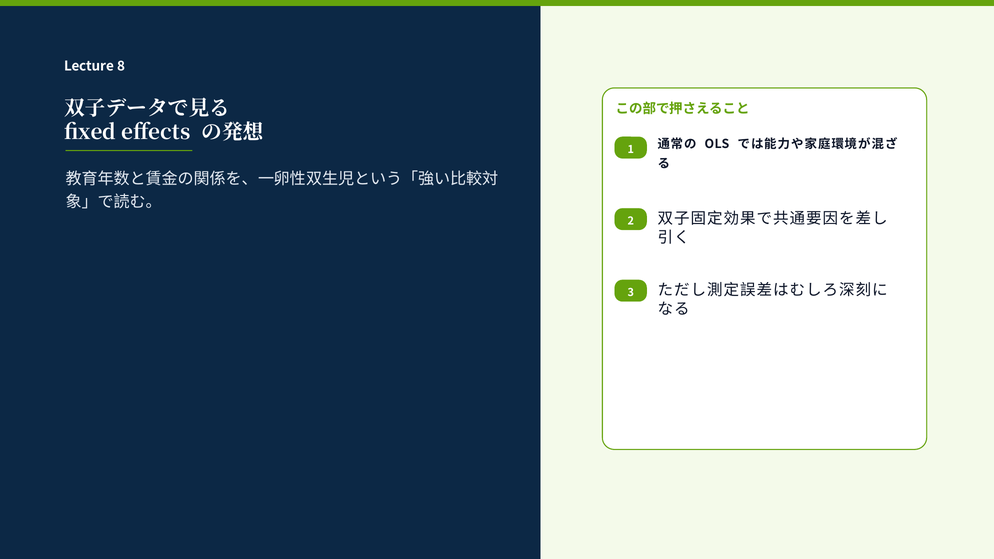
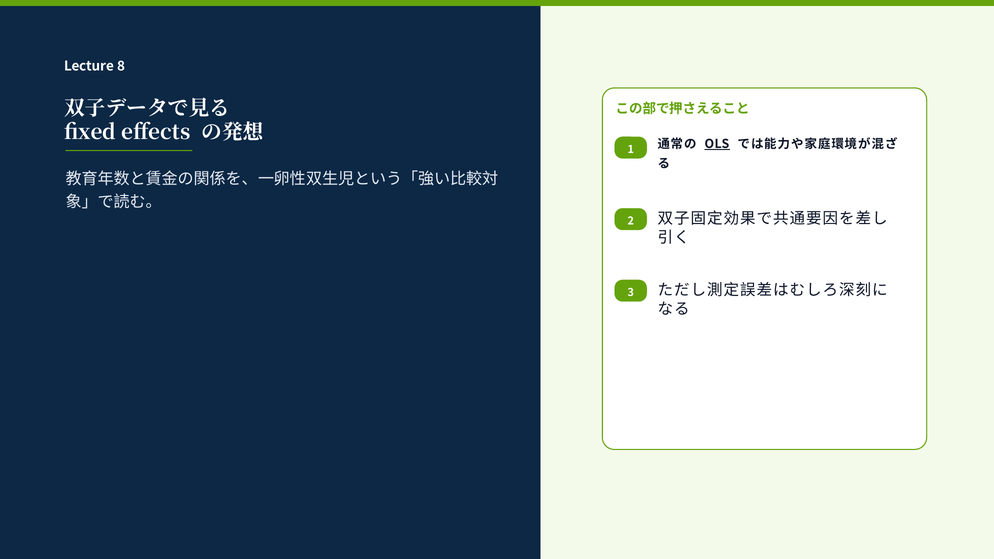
OLS underline: none -> present
